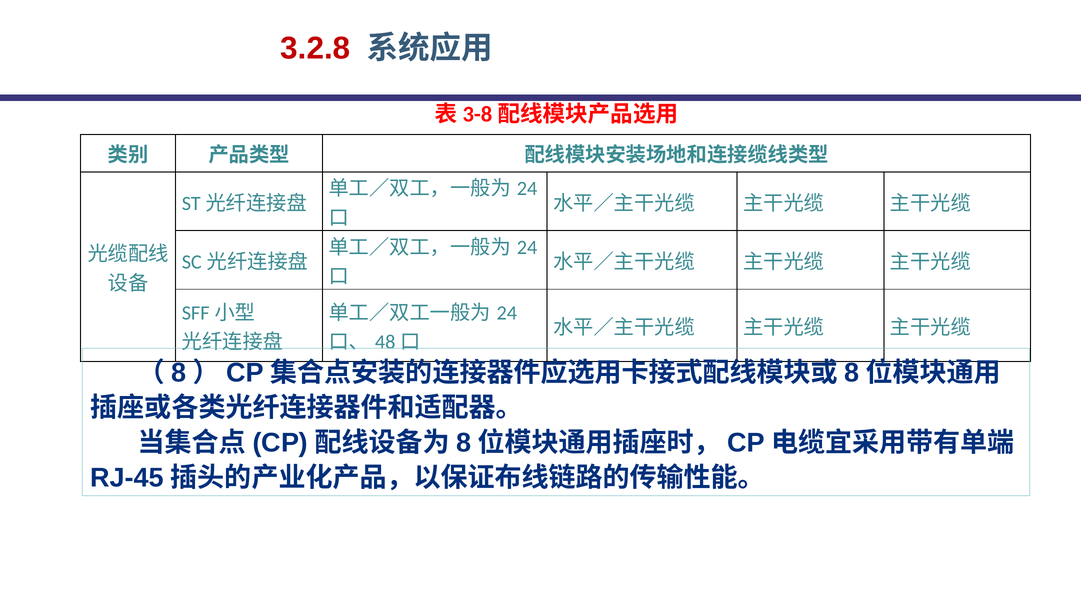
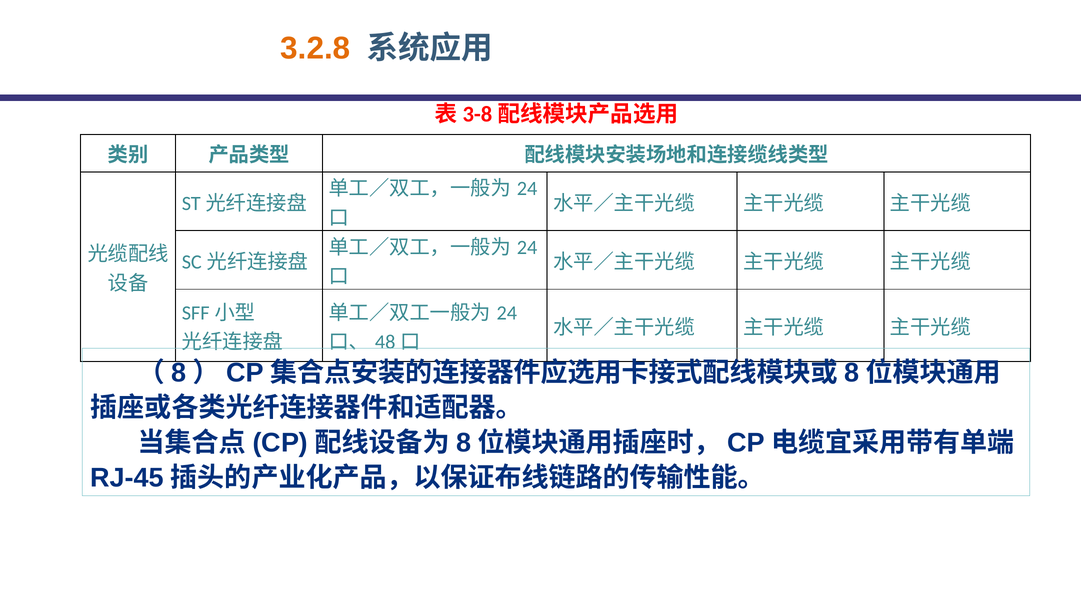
3.2.8 colour: red -> orange
